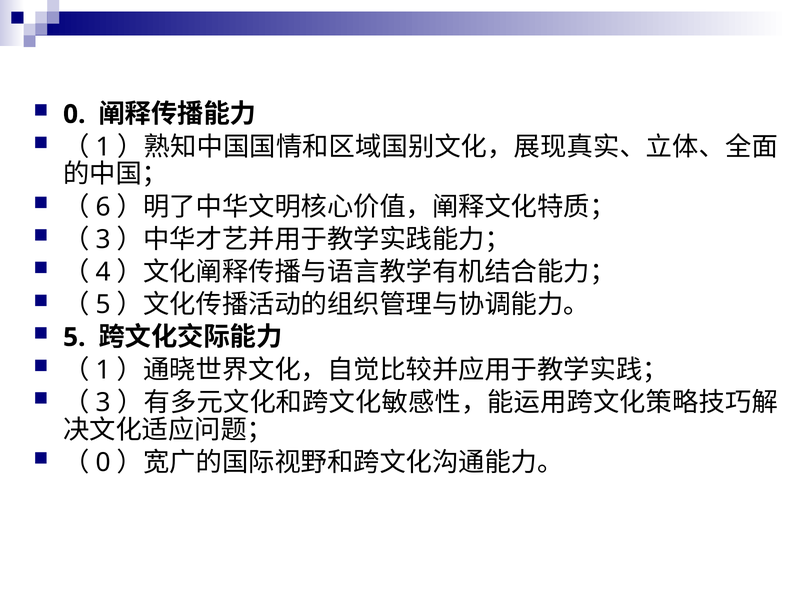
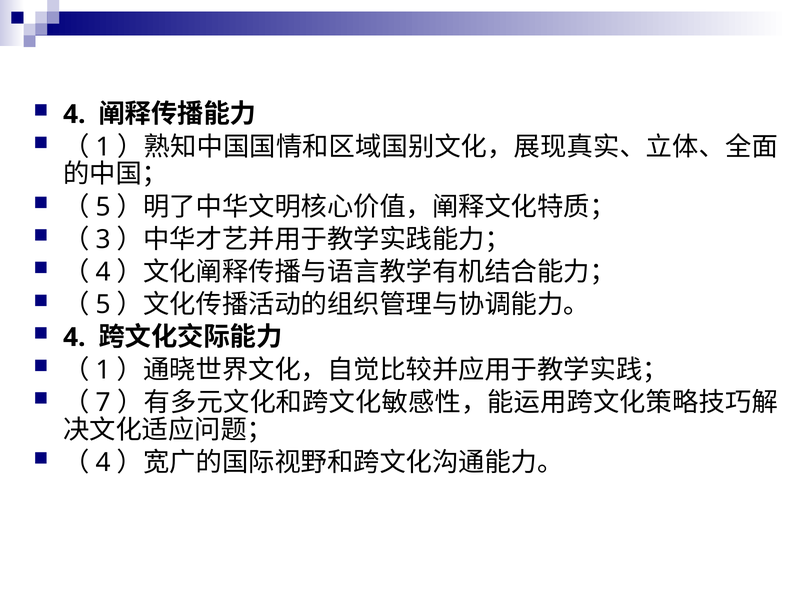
0 at (74, 114): 0 -> 4
6 at (103, 207): 6 -> 5
5 at (74, 337): 5 -> 4
3 at (103, 403): 3 -> 7
0 at (103, 462): 0 -> 4
